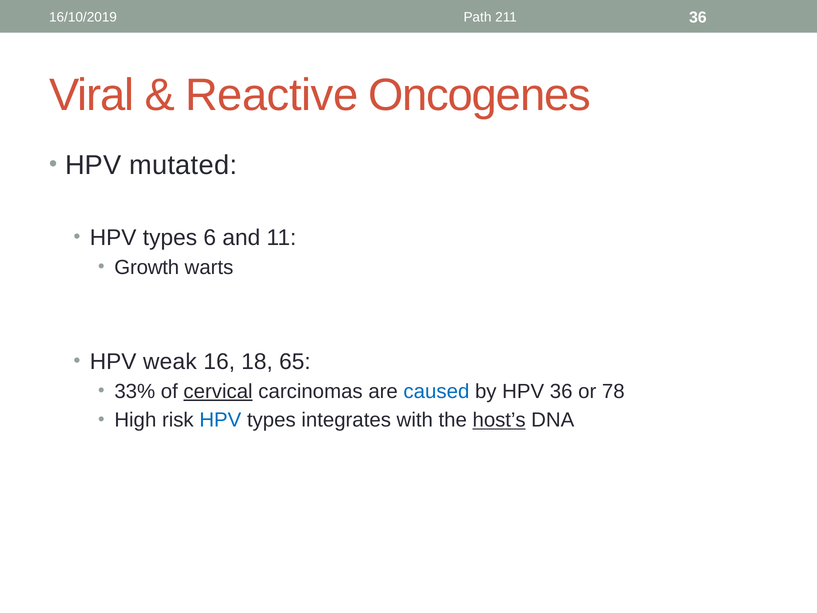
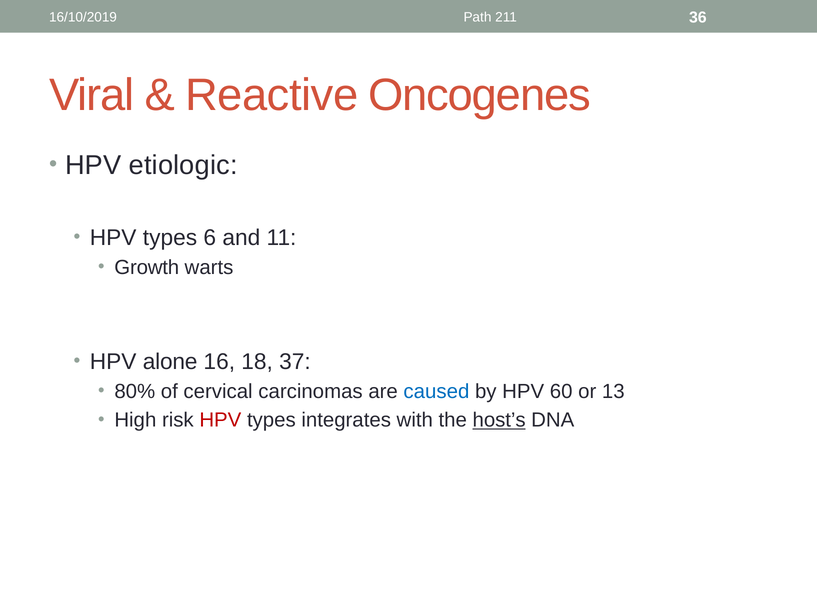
mutated: mutated -> etiologic
weak: weak -> alone
65: 65 -> 37
33%: 33% -> 80%
cervical underline: present -> none
HPV 36: 36 -> 60
78: 78 -> 13
HPV at (220, 420) colour: blue -> red
